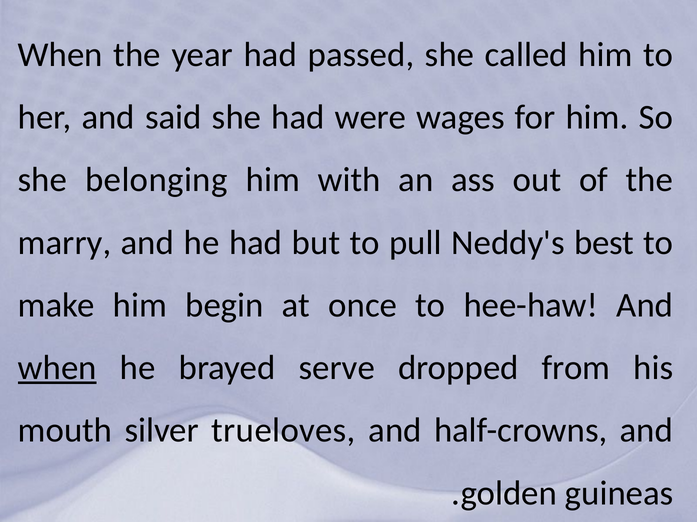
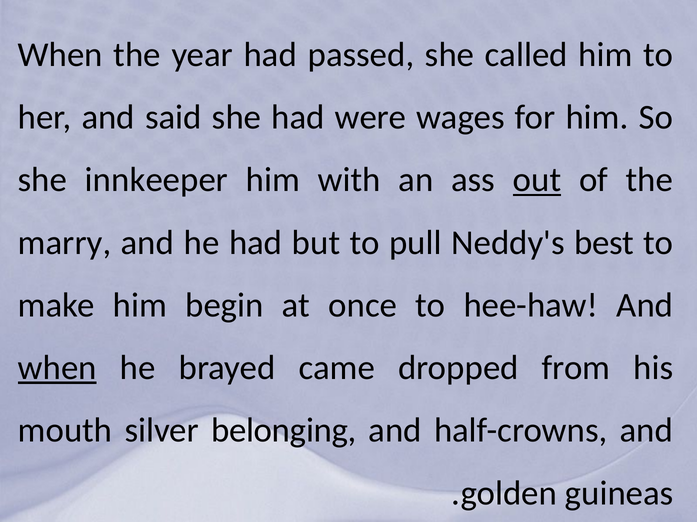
belonging: belonging -> innkeeper
out underline: none -> present
serve: serve -> came
trueloves: trueloves -> belonging
